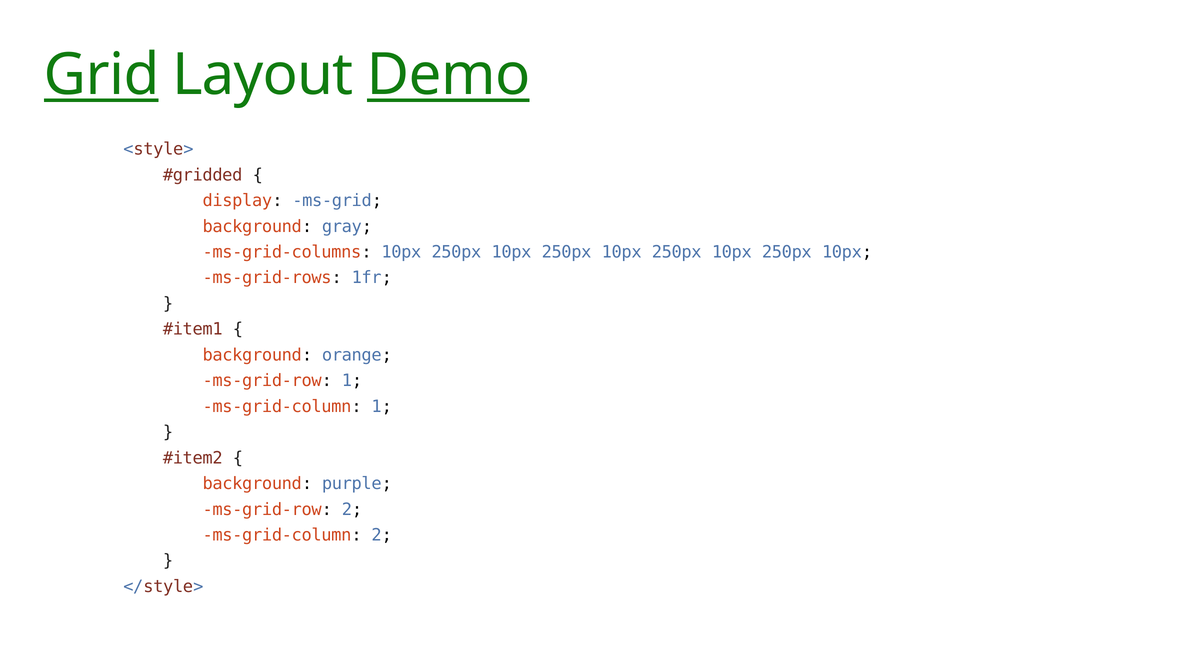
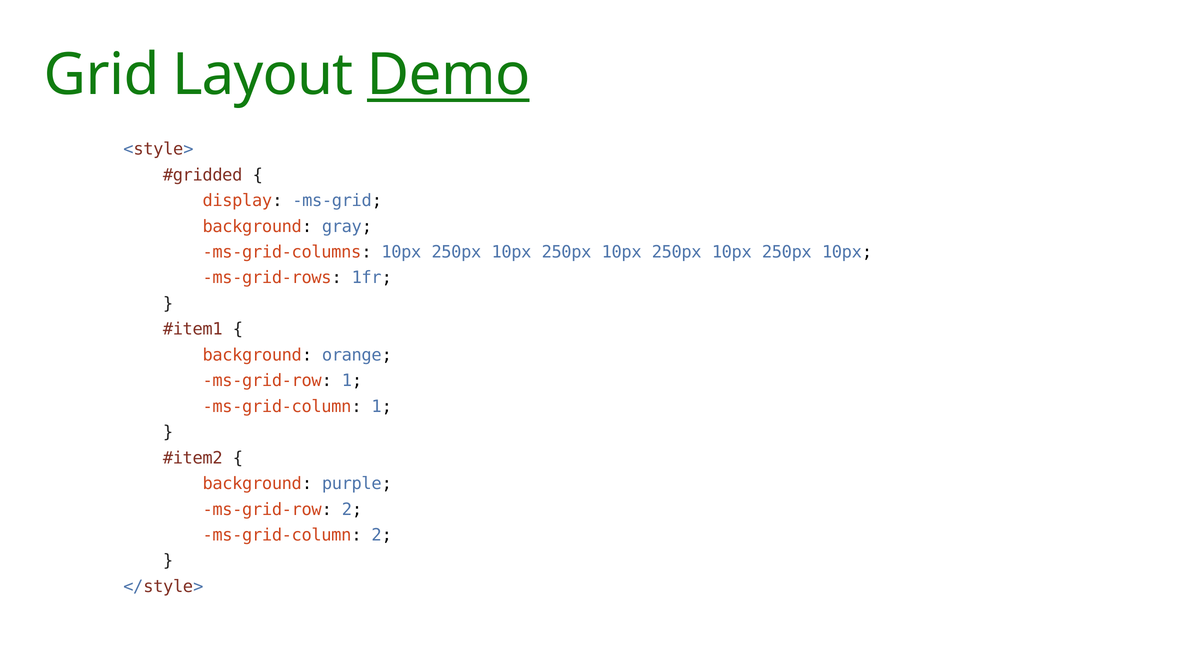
Grid underline: present -> none
